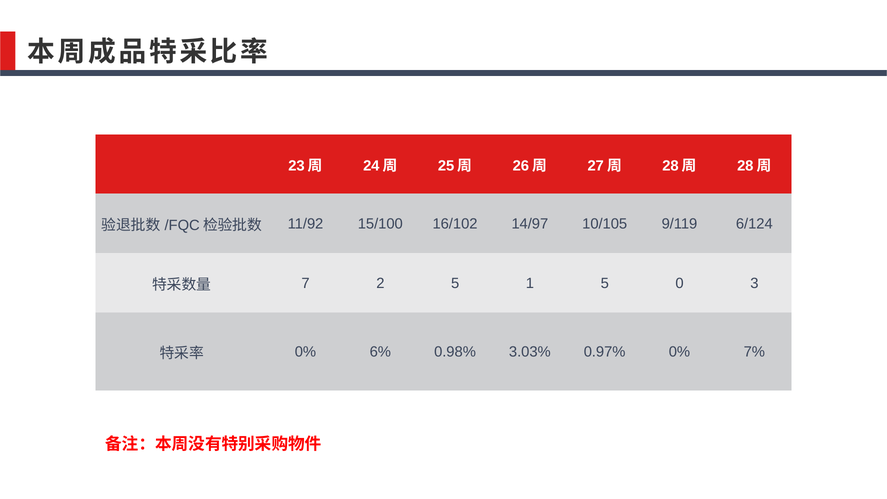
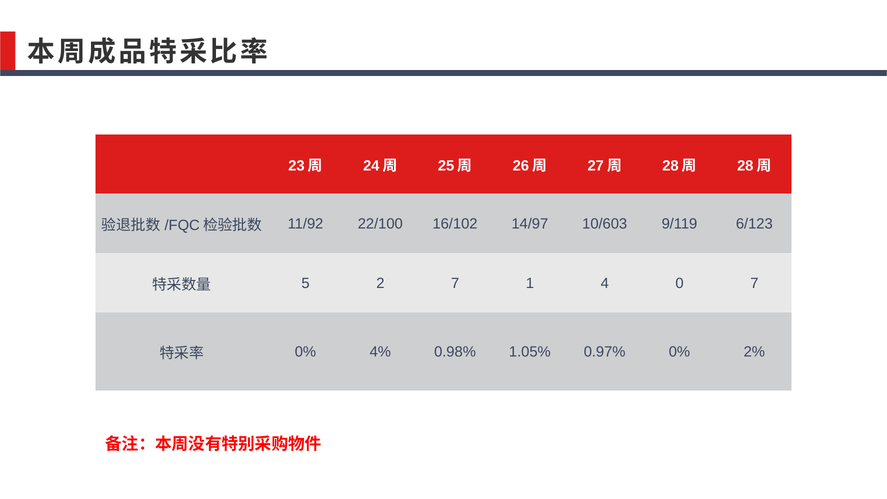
15/100: 15/100 -> 22/100
10/105: 10/105 -> 10/603
6/124: 6/124 -> 6/123
7: 7 -> 5
2 5: 5 -> 7
1 5: 5 -> 4
0 3: 3 -> 7
6%: 6% -> 4%
3.03%: 3.03% -> 1.05%
7%: 7% -> 2%
